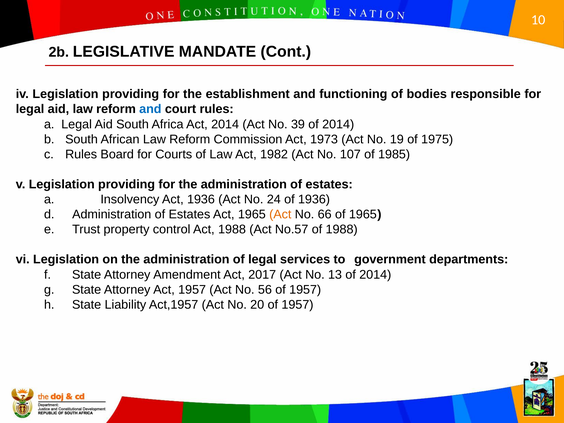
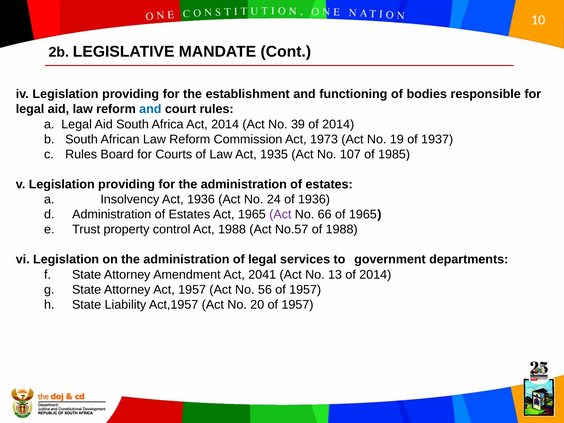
1975: 1975 -> 1937
1982: 1982 -> 1935
Act at (280, 214) colour: orange -> purple
2017: 2017 -> 2041
